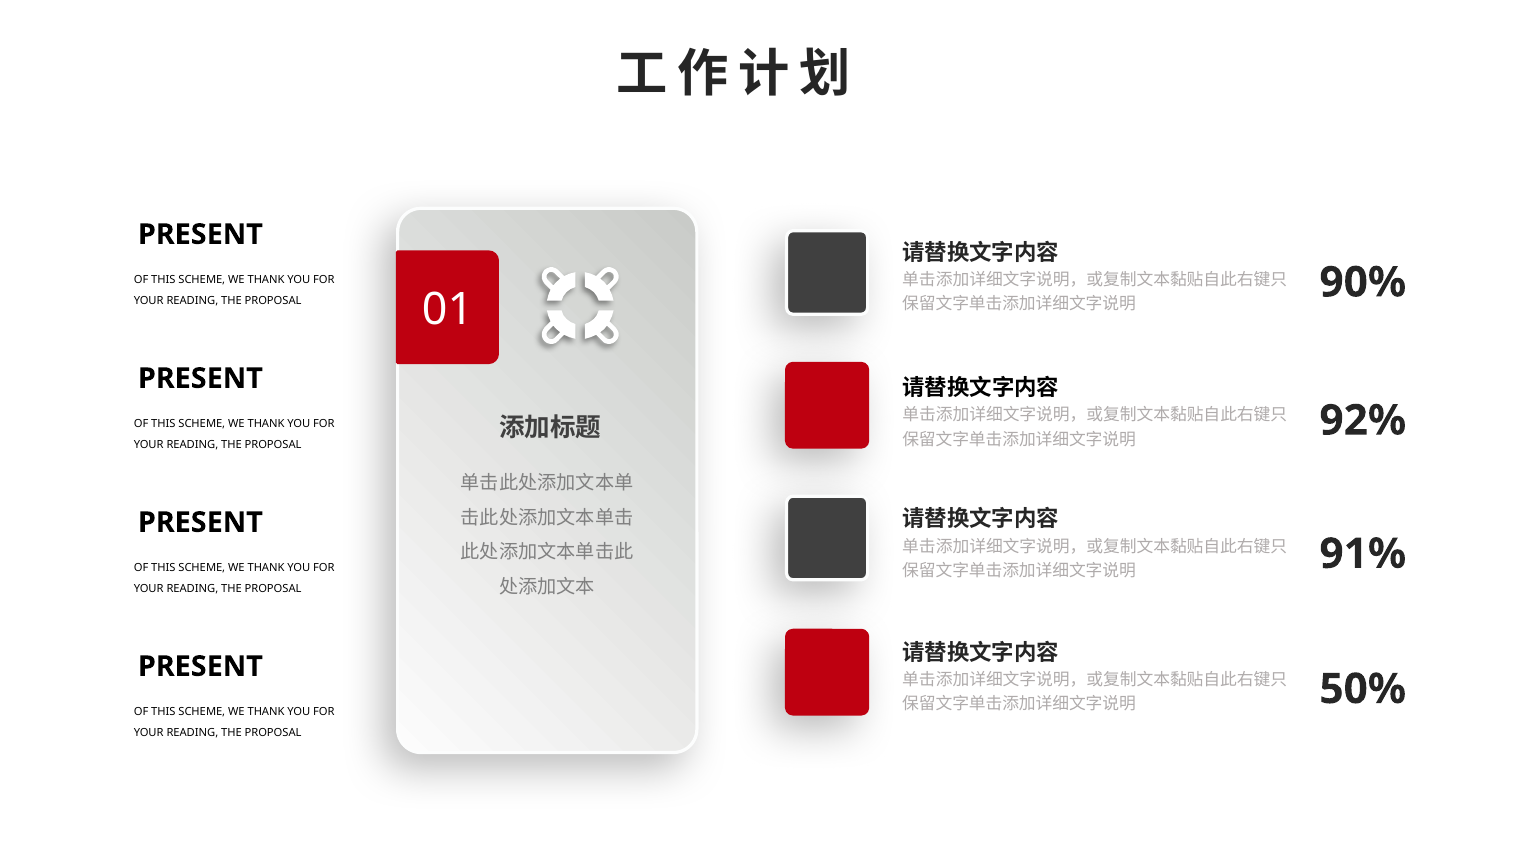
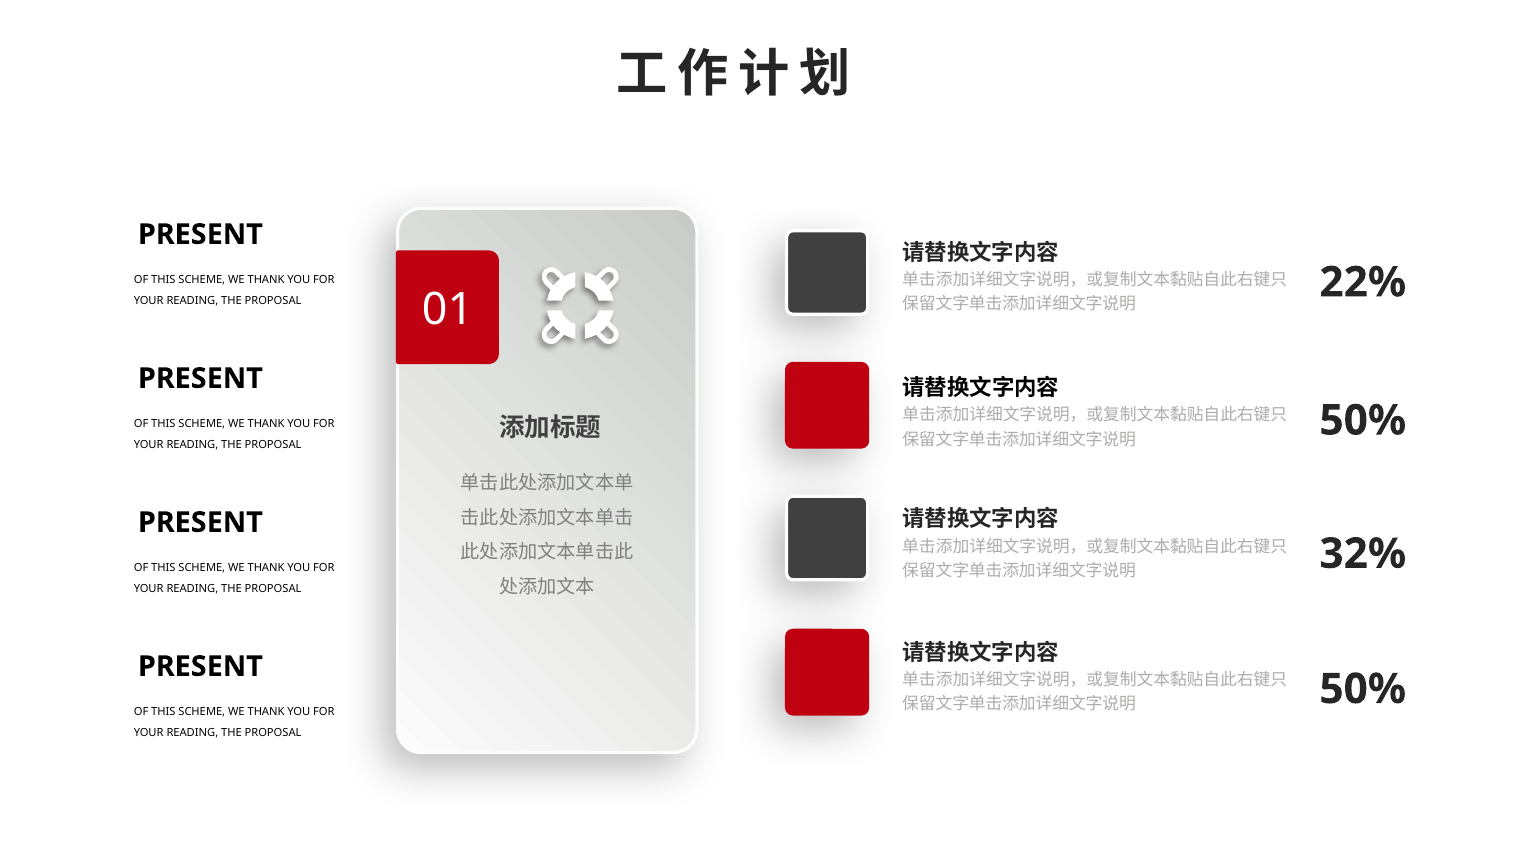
90%: 90% -> 22%
92% at (1363, 420): 92% -> 50%
91%: 91% -> 32%
